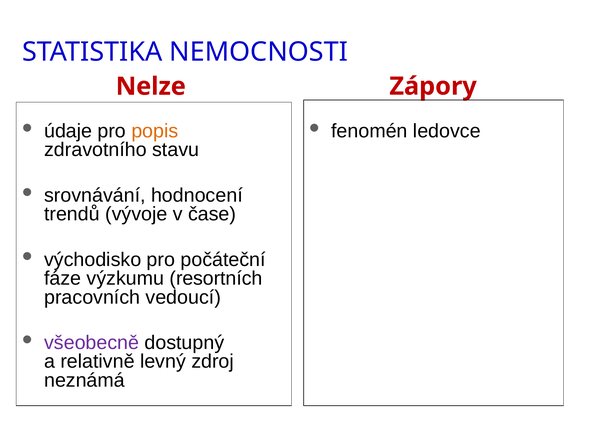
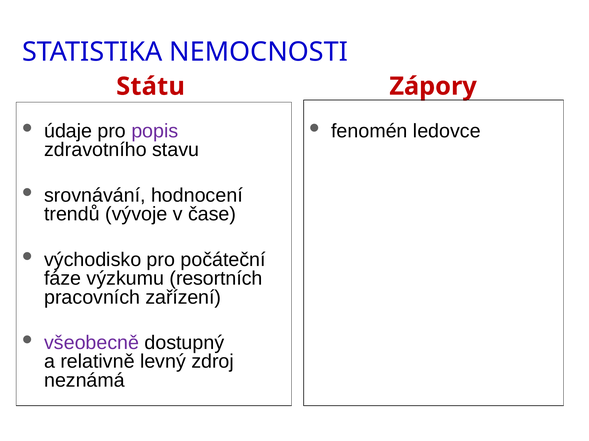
Nelze: Nelze -> Státu
popis colour: orange -> purple
vedoucí: vedoucí -> zařízení
